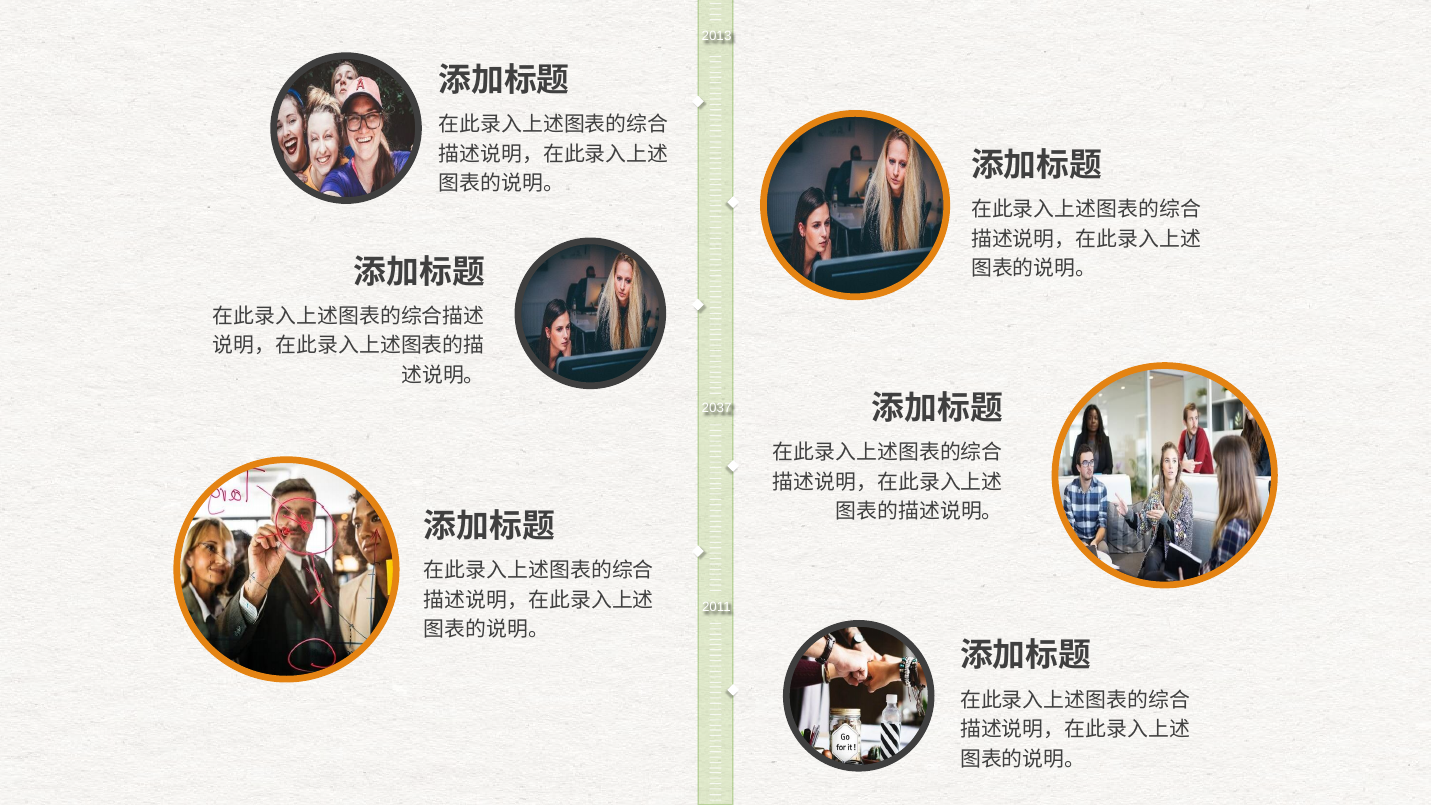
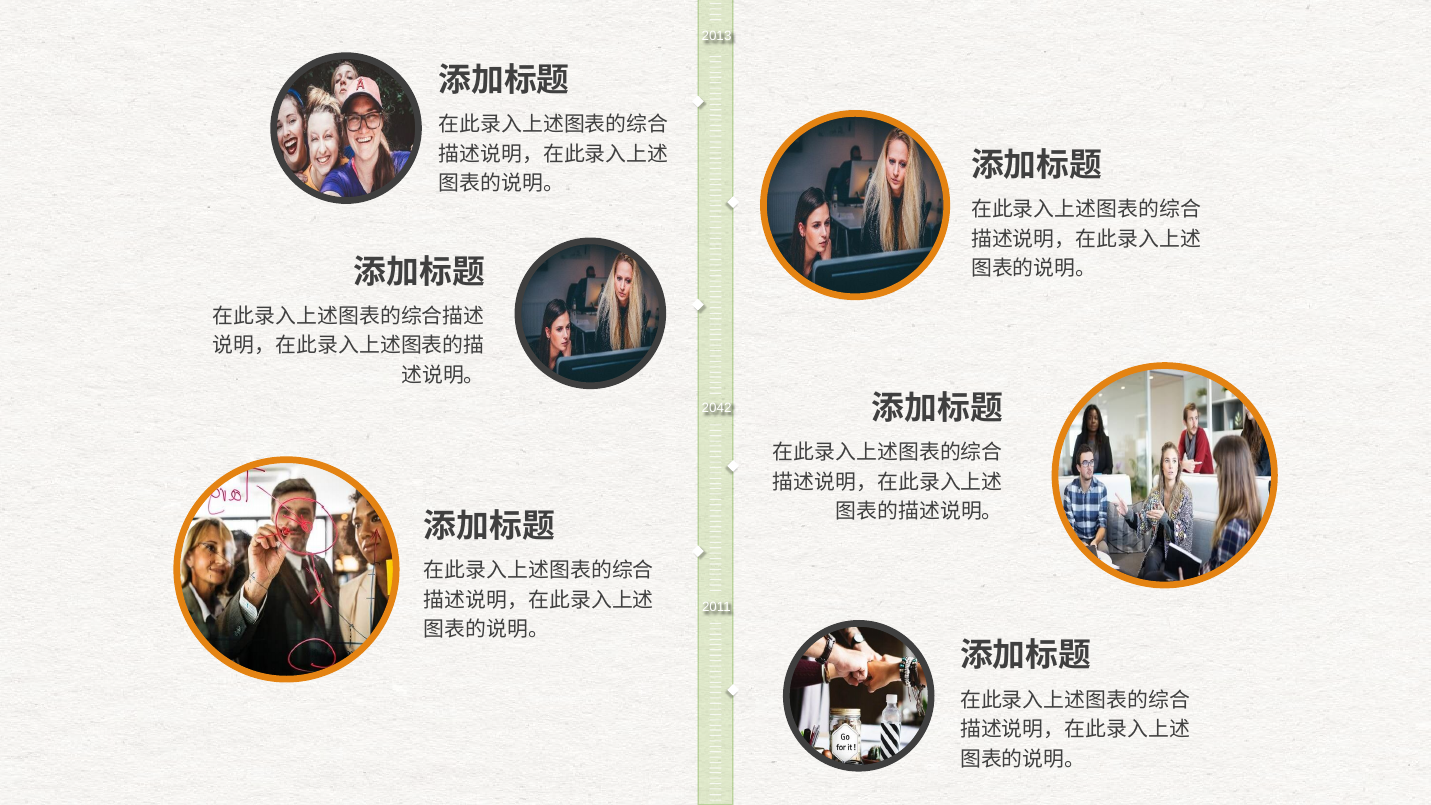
2037: 2037 -> 2042
